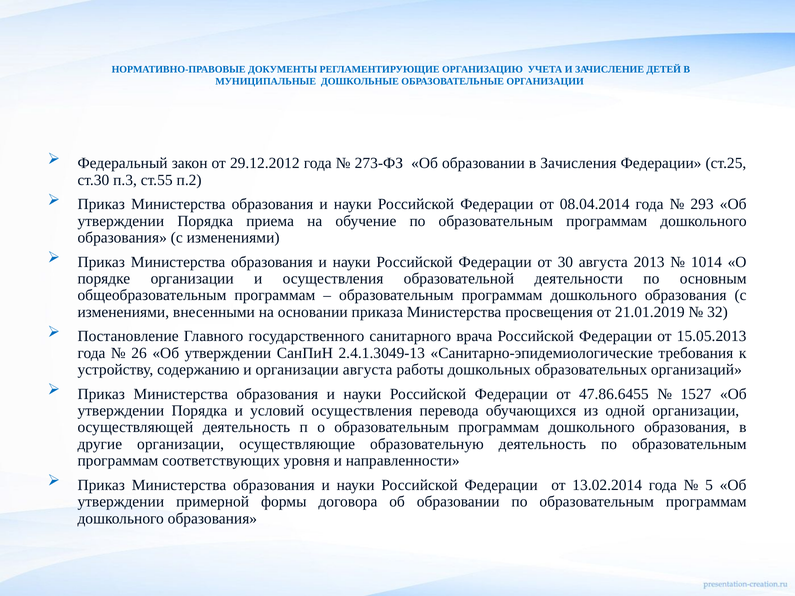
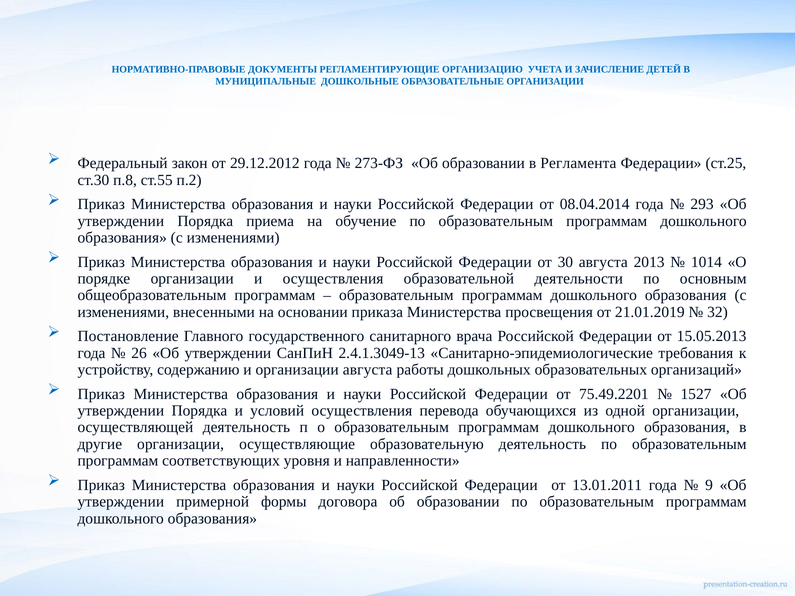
Зачисления: Зачисления -> Регламента
п.3: п.3 -> п.8
47.86.6455: 47.86.6455 -> 75.49.2201
13.02.2014: 13.02.2014 -> 13.01.2011
5: 5 -> 9
